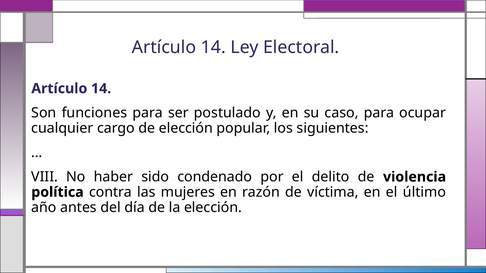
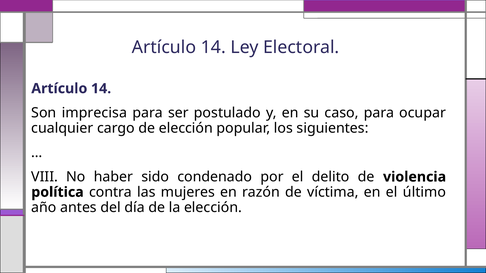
funciones: funciones -> imprecisa
